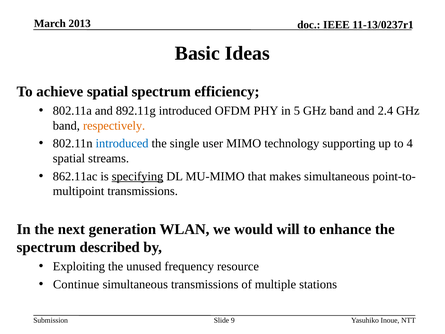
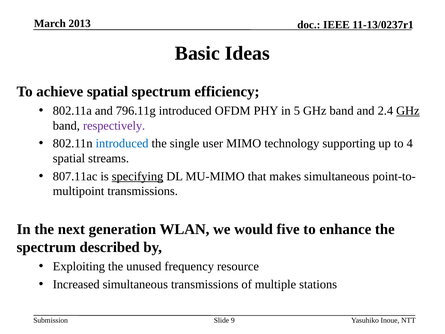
892.11g: 892.11g -> 796.11g
GHz at (408, 111) underline: none -> present
respectively colour: orange -> purple
862.11ac: 862.11ac -> 807.11ac
will: will -> five
Continue: Continue -> Increased
